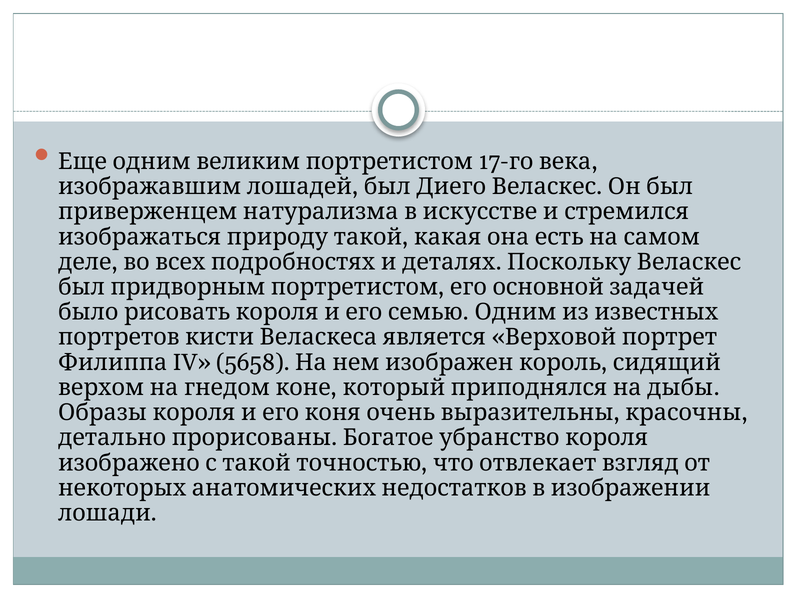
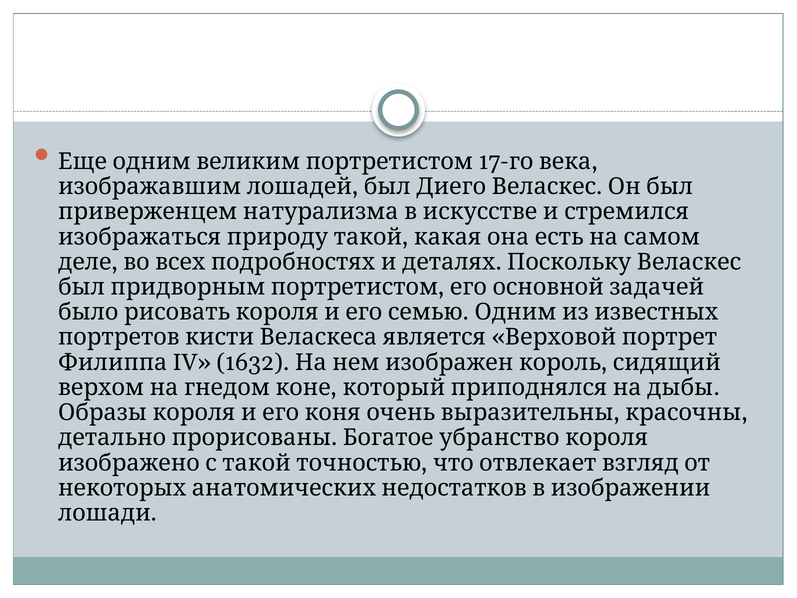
5658: 5658 -> 1632
